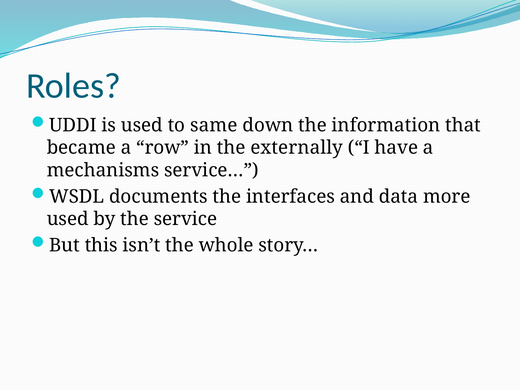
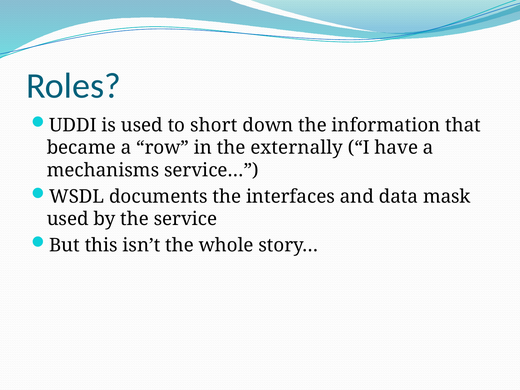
same: same -> short
more: more -> mask
